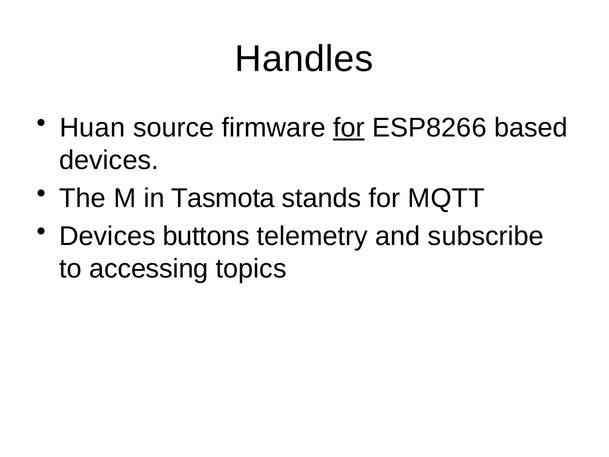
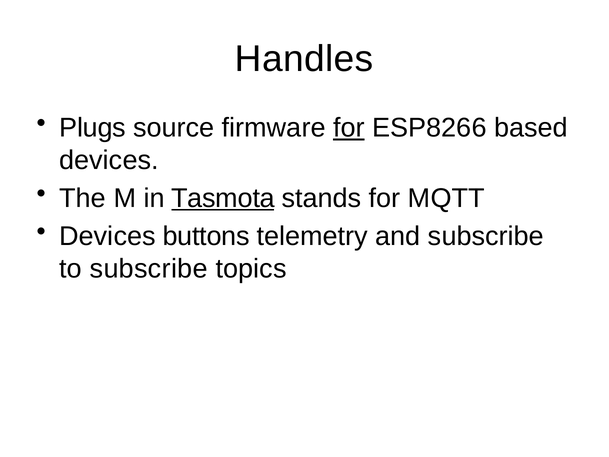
Huan: Huan -> Plugs
Tasmota underline: none -> present
to accessing: accessing -> subscribe
